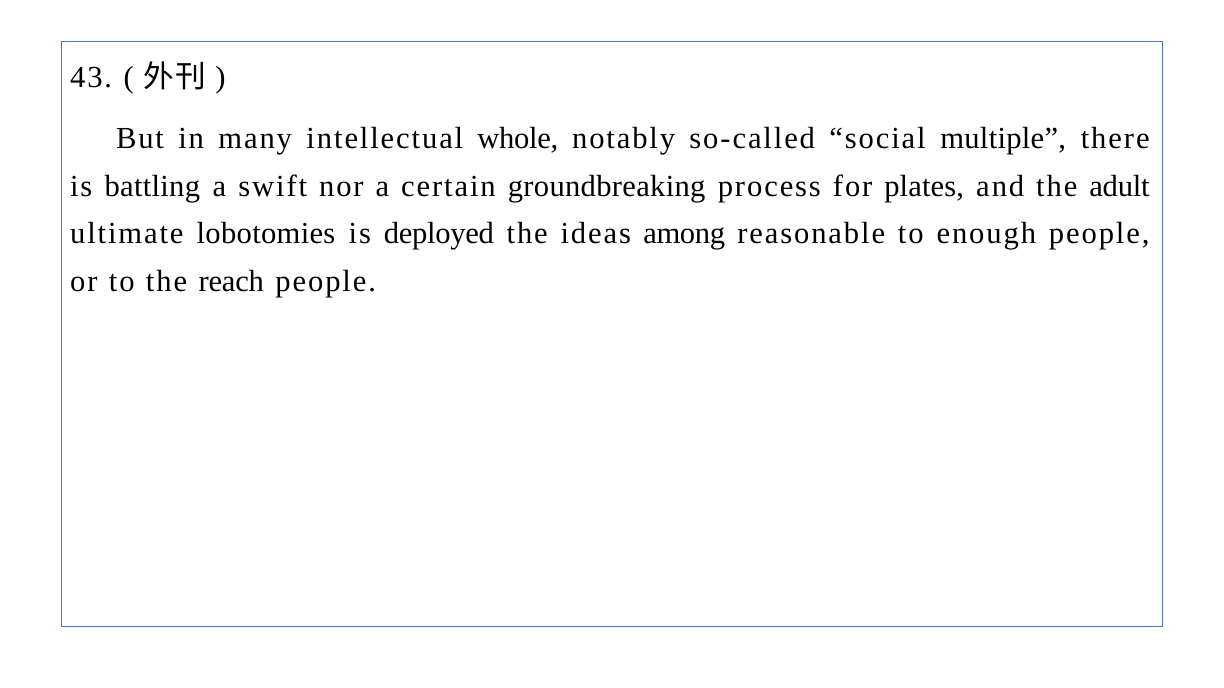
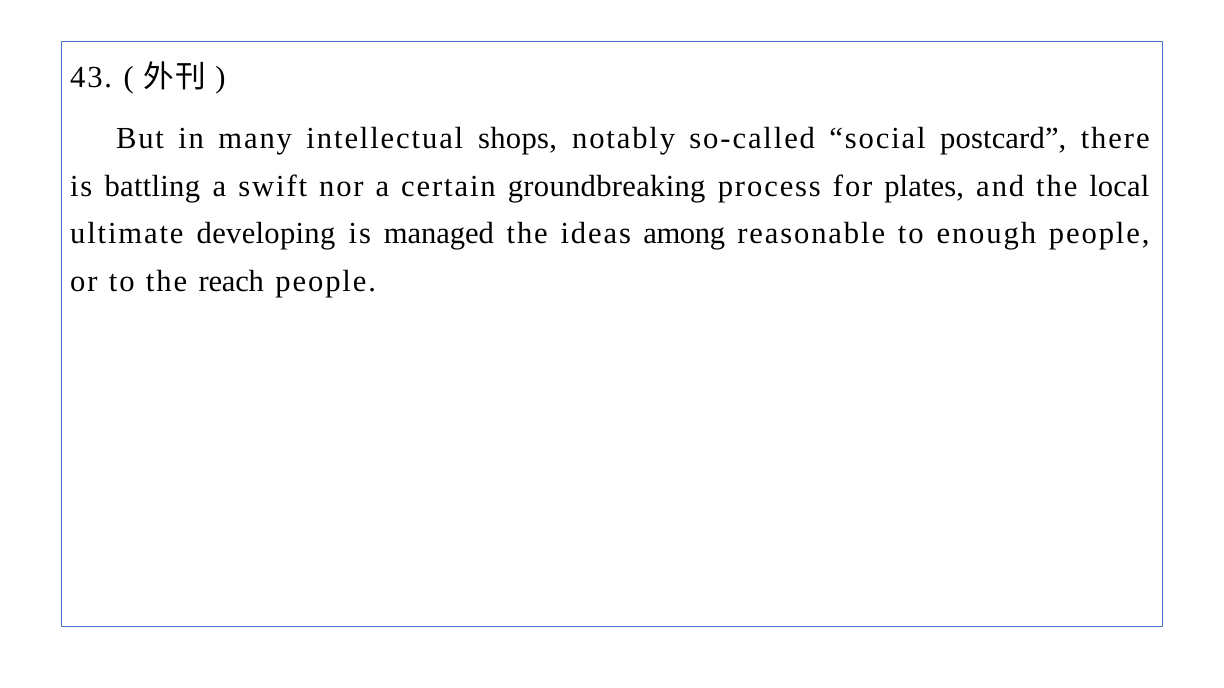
whole: whole -> shops
multiple: multiple -> postcard
adult: adult -> local
lobotomies: lobotomies -> developing
deployed: deployed -> managed
